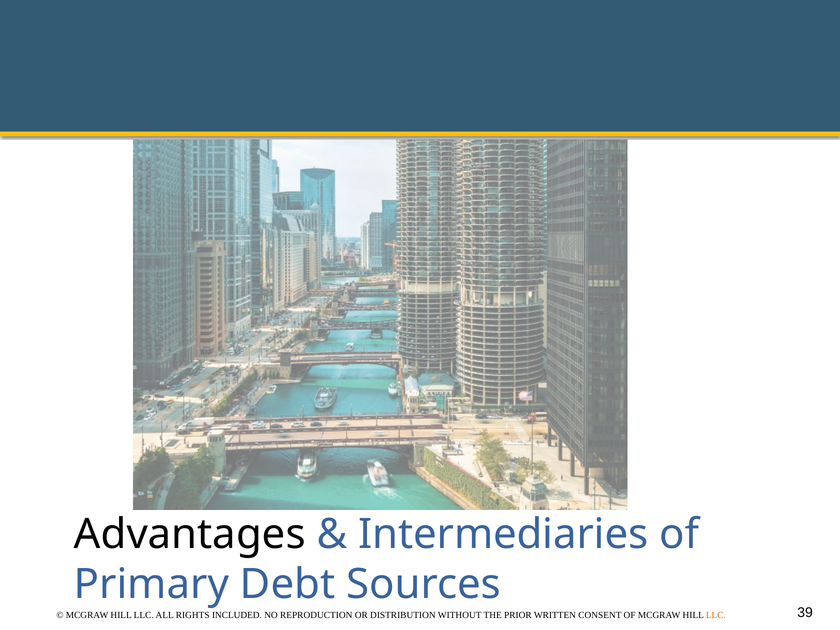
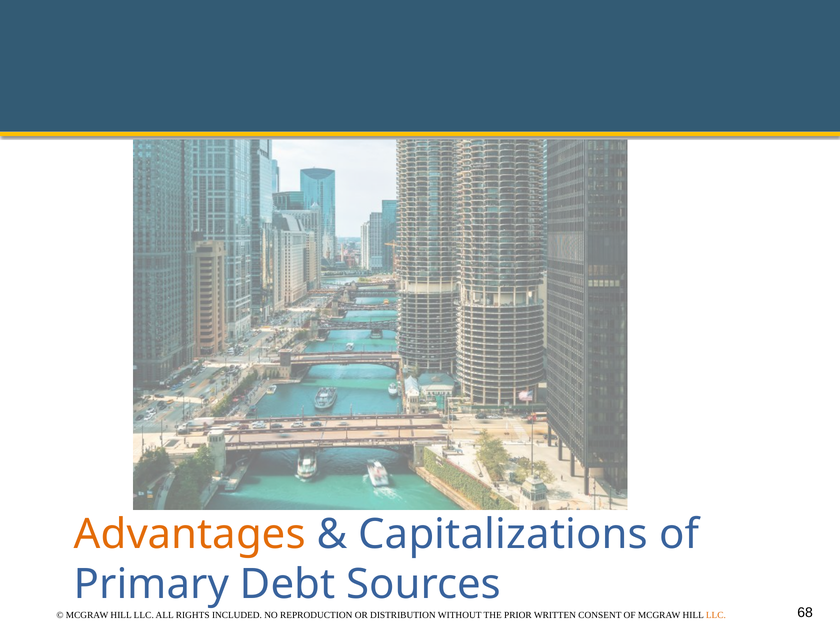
Advantages colour: black -> orange
Intermediaries: Intermediaries -> Capitalizations
39: 39 -> 68
